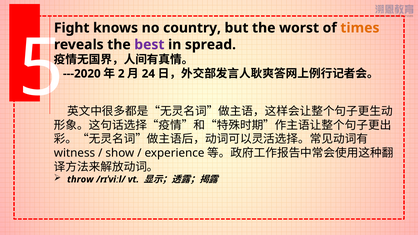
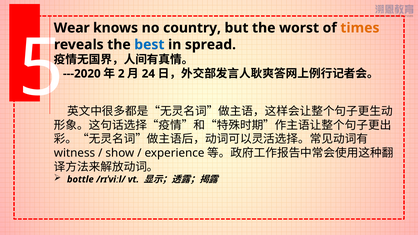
Fight: Fight -> Wear
best colour: purple -> blue
throw: throw -> bottle
